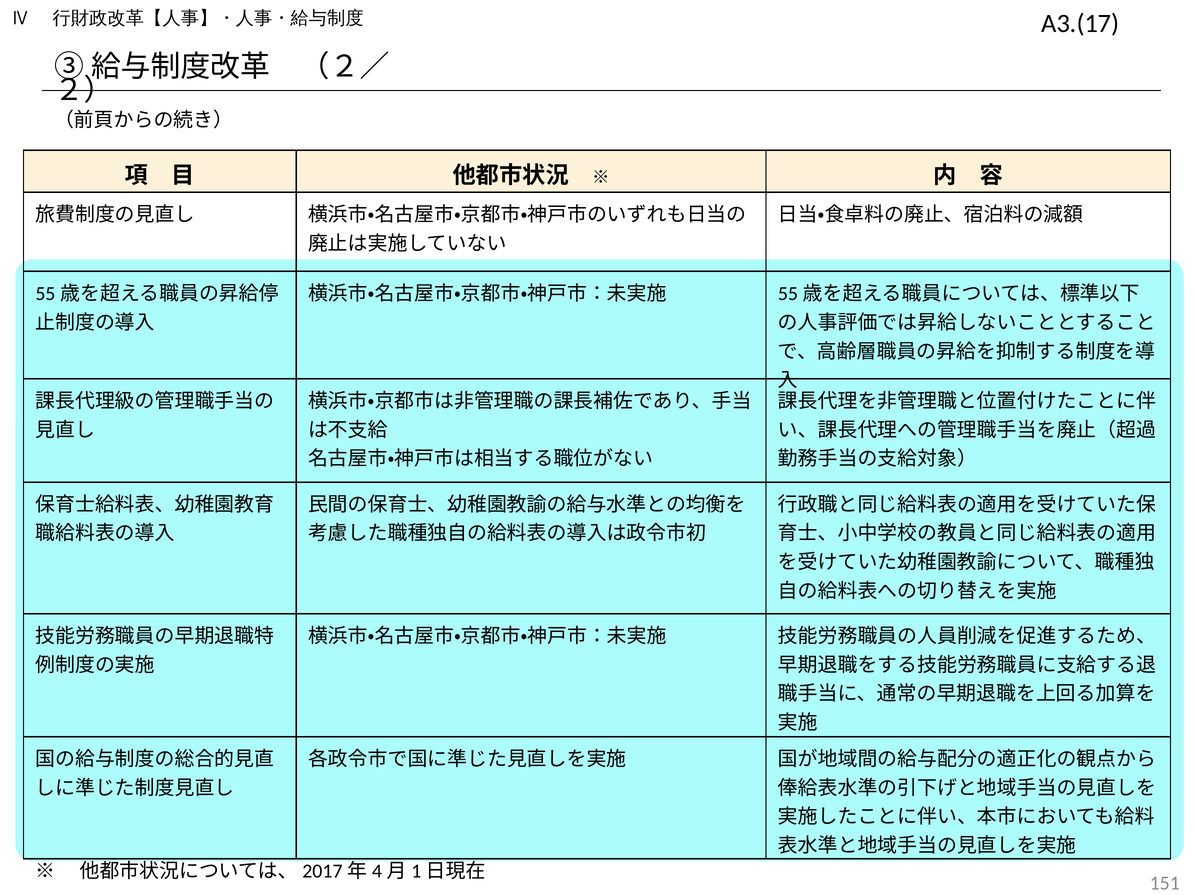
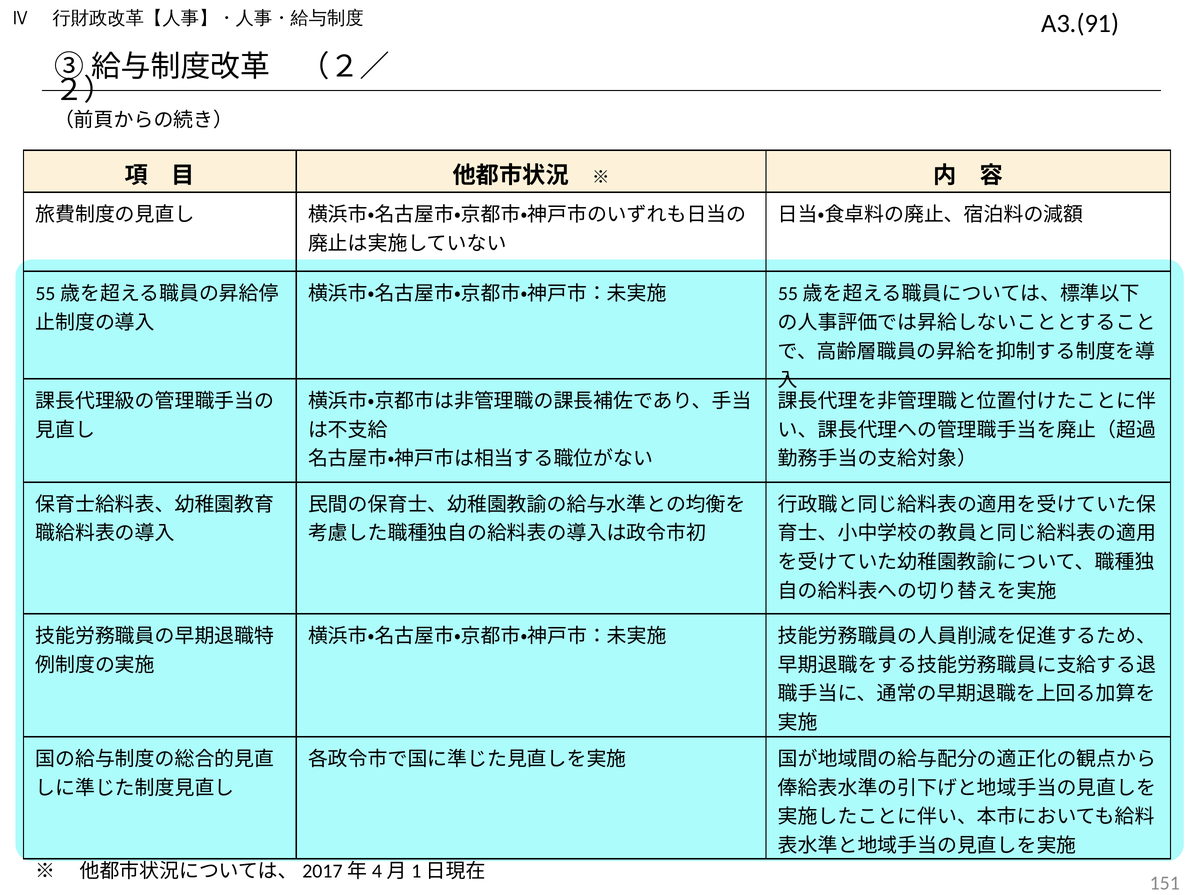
A3.(17: A3.(17 -> A3.(91
